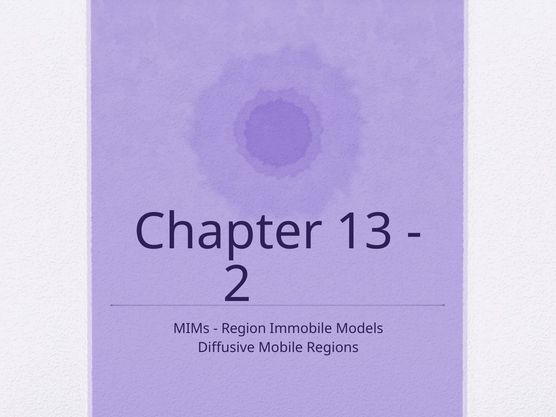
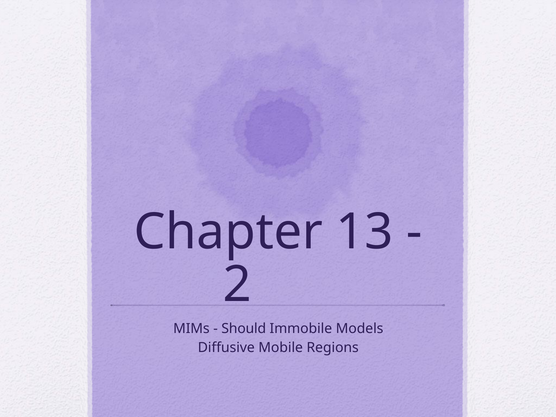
Region: Region -> Should
